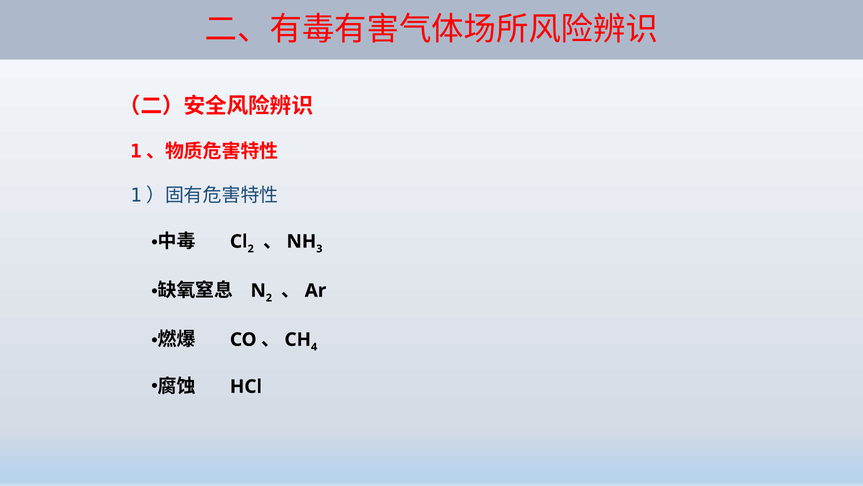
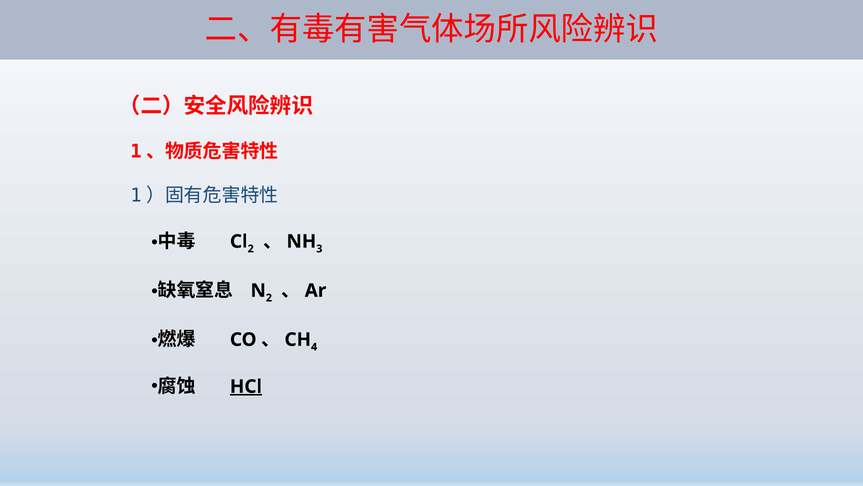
HCl underline: none -> present
